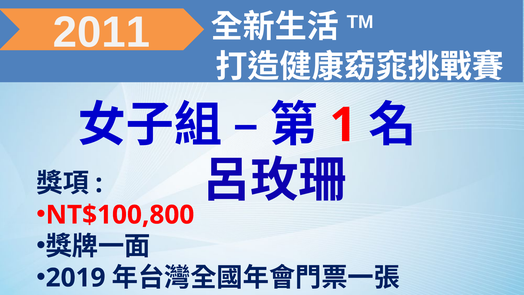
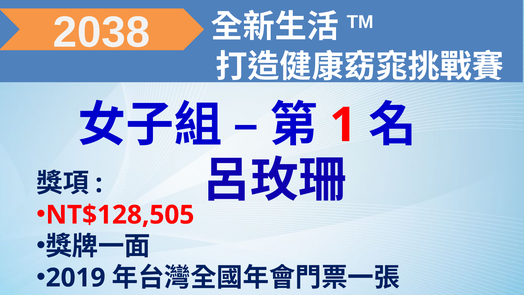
2011: 2011 -> 2038
NT$100,800: NT$100,800 -> NT$128,505
